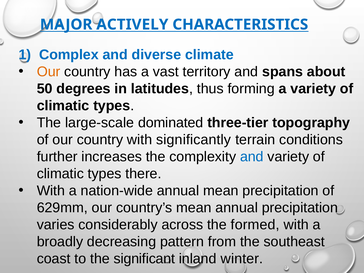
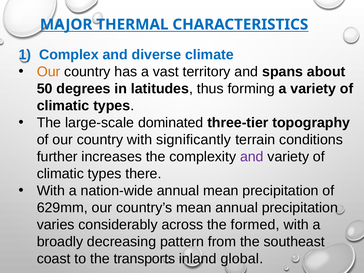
ACTIVELY: ACTIVELY -> THERMAL
and at (252, 157) colour: blue -> purple
significant: significant -> transports
winter: winter -> global
